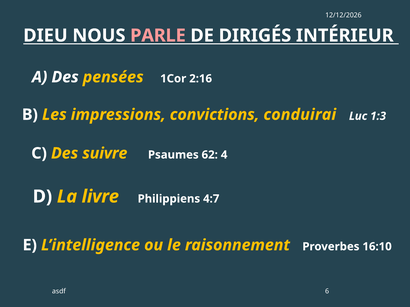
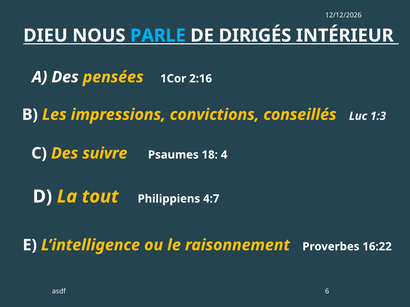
PARLE colour: pink -> light blue
conduirai: conduirai -> conseillés
62: 62 -> 18
livre: livre -> tout
16:10: 16:10 -> 16:22
